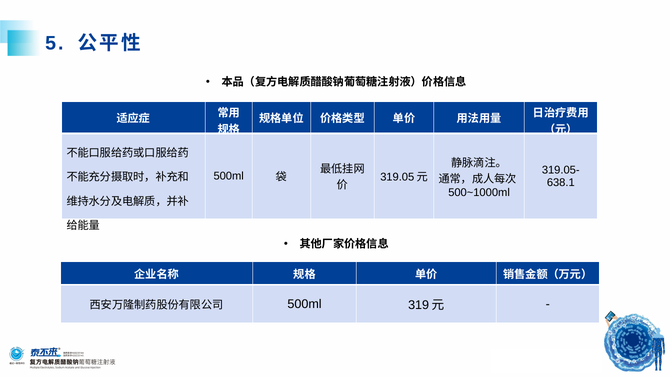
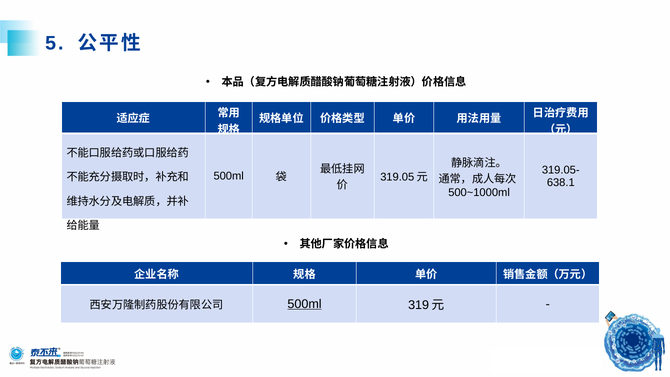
500ml at (305, 304) underline: none -> present
